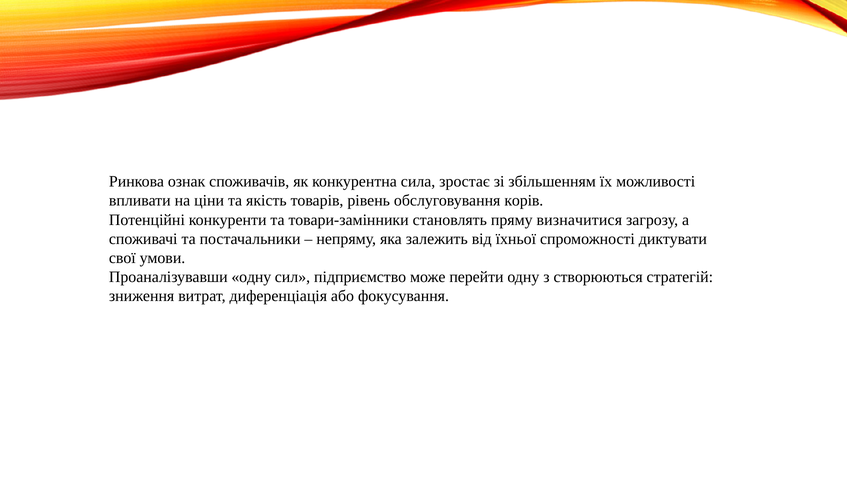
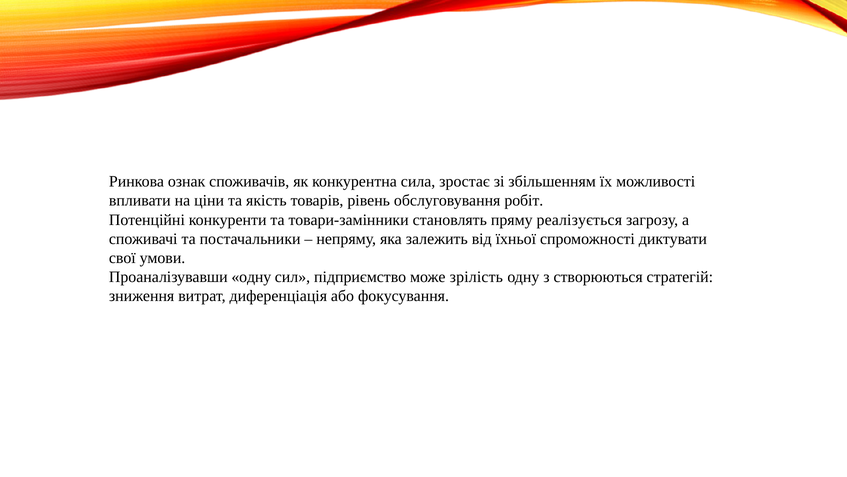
корів: корів -> робіт
визначитися: визначитися -> реалізується
перейти: перейти -> зрілість
